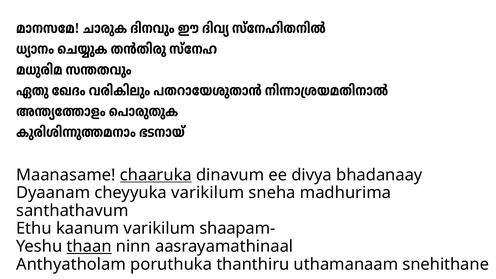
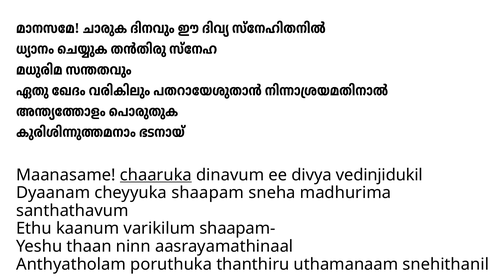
bhadanaay: bhadanaay -> vedinjidukil
cheyyuka varikilum: varikilum -> shaapam
thaan underline: present -> none
snehithane: snehithane -> snehithanil
